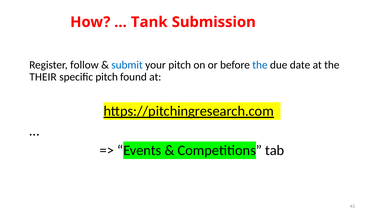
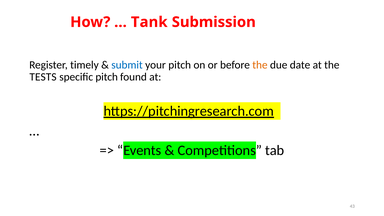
follow: follow -> timely
the at (260, 65) colour: blue -> orange
THEIR: THEIR -> TESTS
